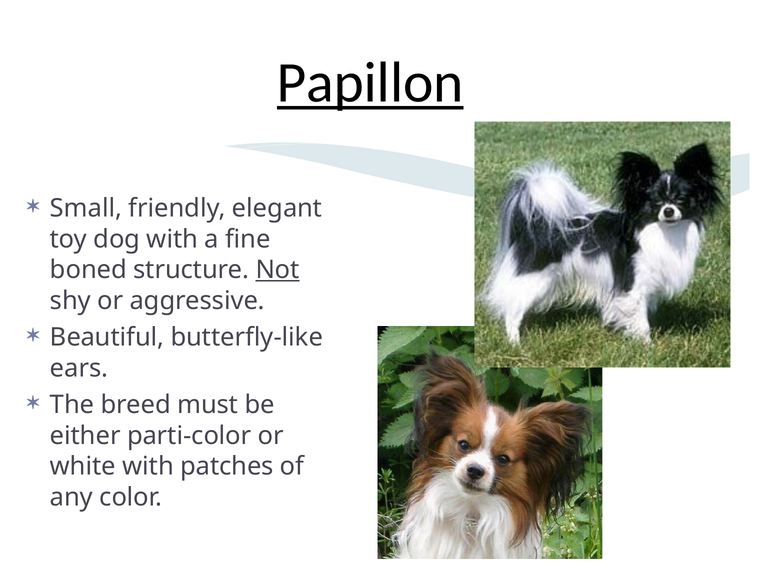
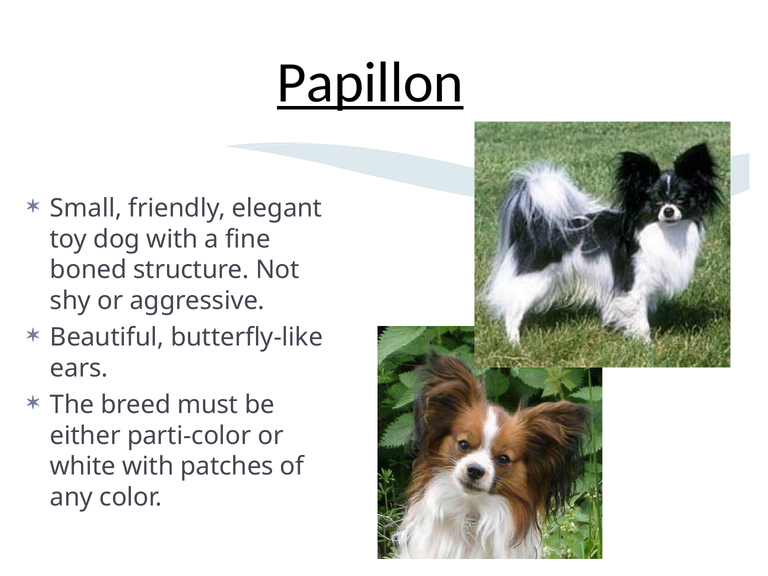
Not underline: present -> none
